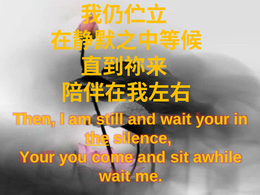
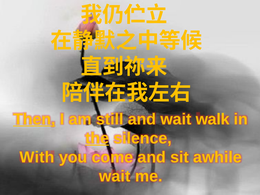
Then underline: none -> present
wait your: your -> walk
Your at (37, 157): Your -> With
